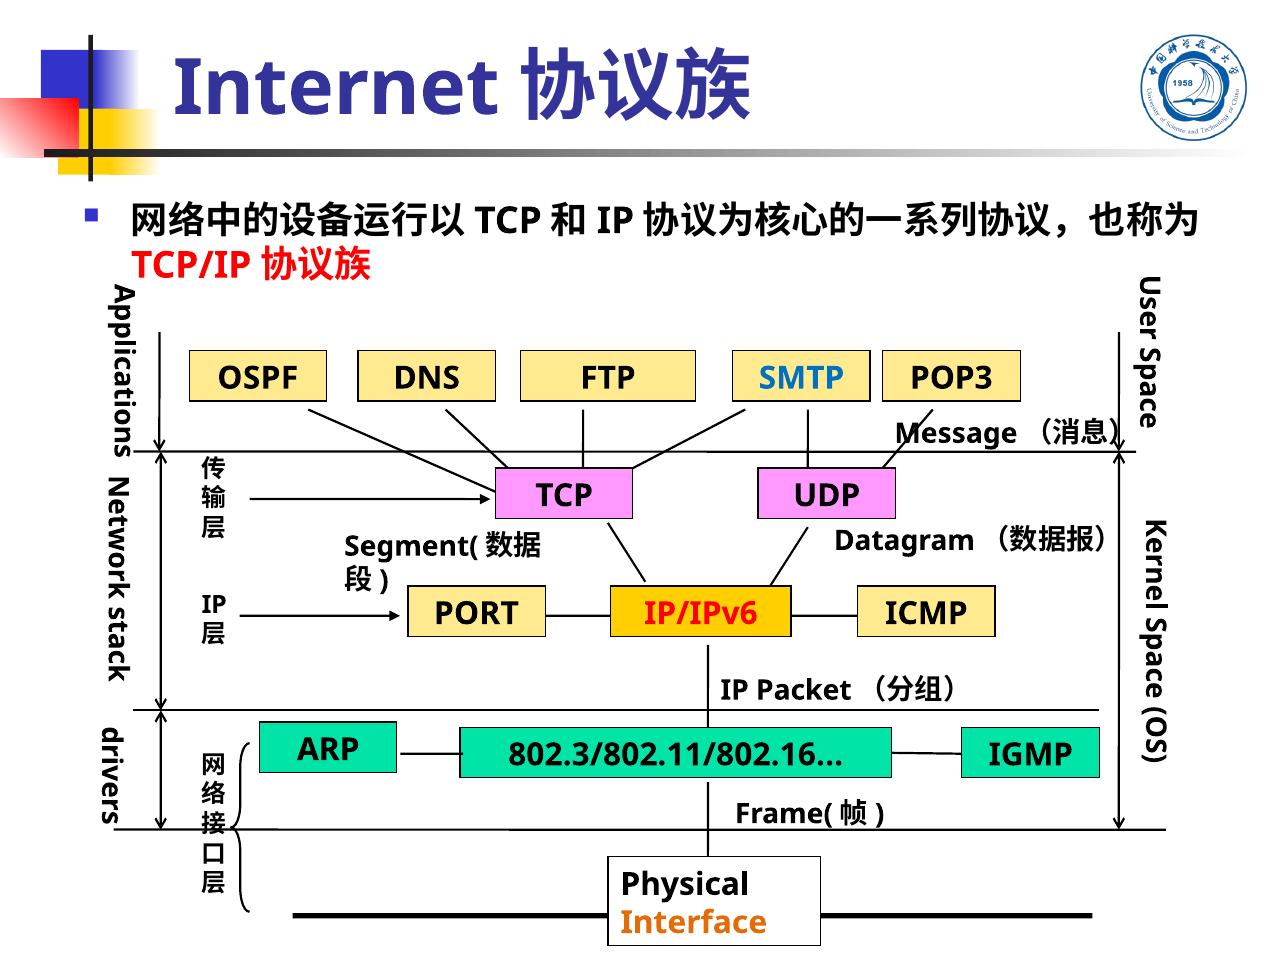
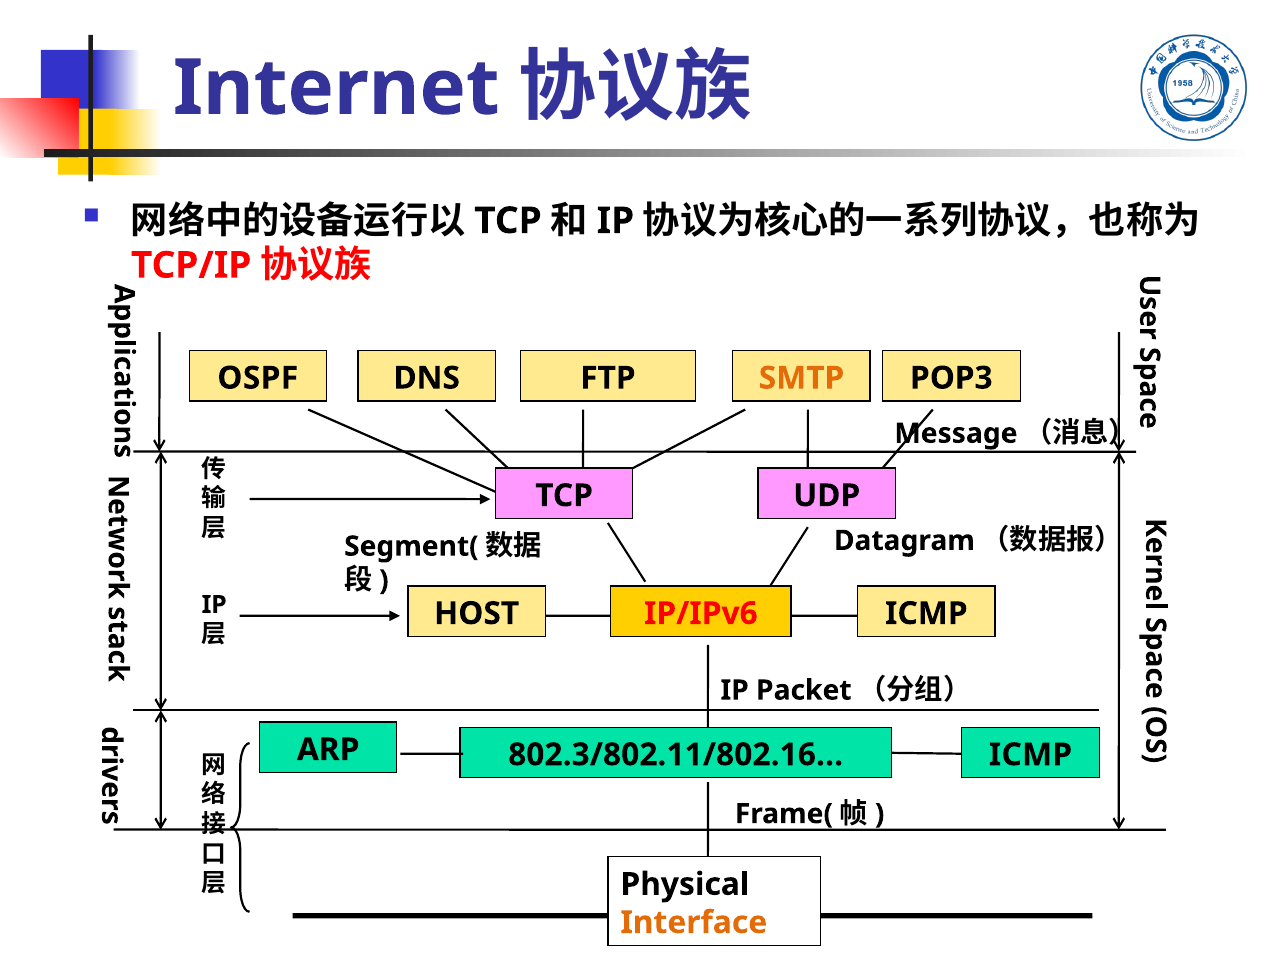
SMTP colour: blue -> orange
PORT: PORT -> HOST
802.3/802.11/802.16… IGMP: IGMP -> ICMP
